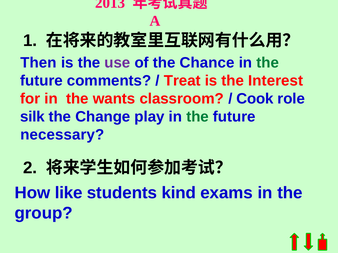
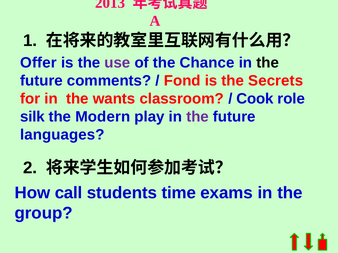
Then: Then -> Offer
the at (268, 63) colour: green -> black
Treat: Treat -> Fond
Interest: Interest -> Secrets
Change: Change -> Modern
the at (198, 117) colour: green -> purple
necessary: necessary -> languages
like: like -> call
kind: kind -> time
